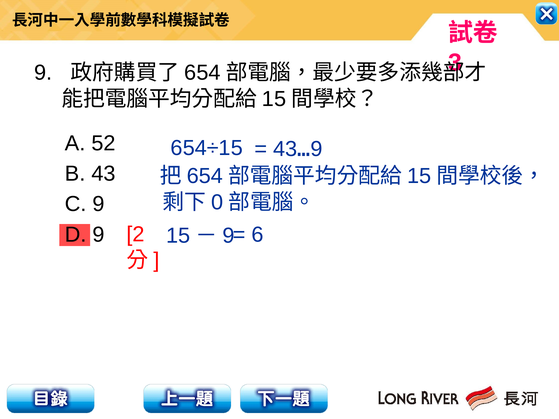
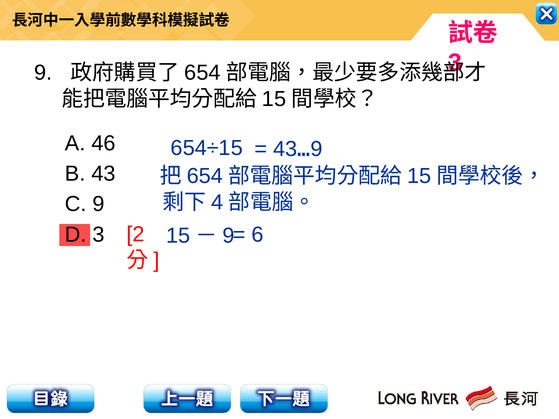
52: 52 -> 46
0: 0 -> 4
D 9: 9 -> 3
